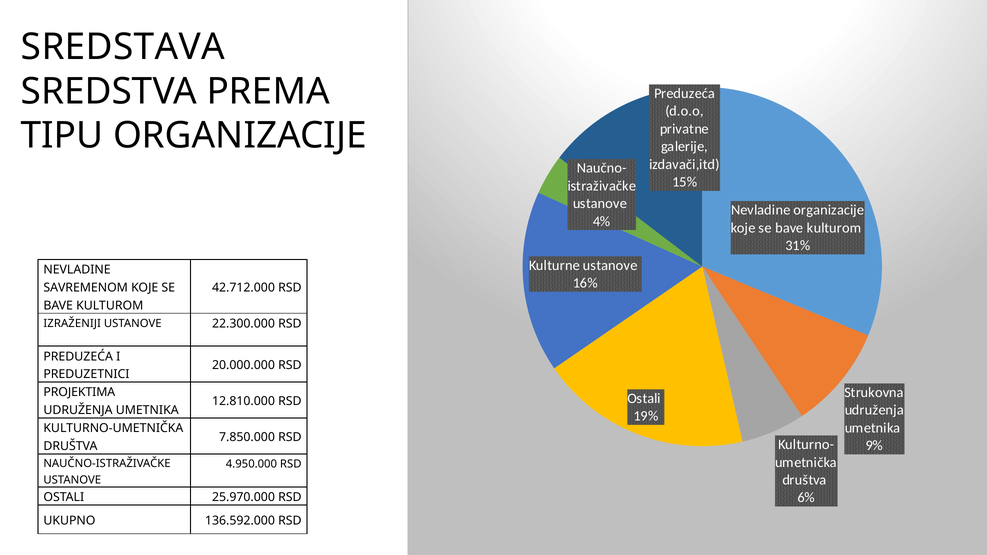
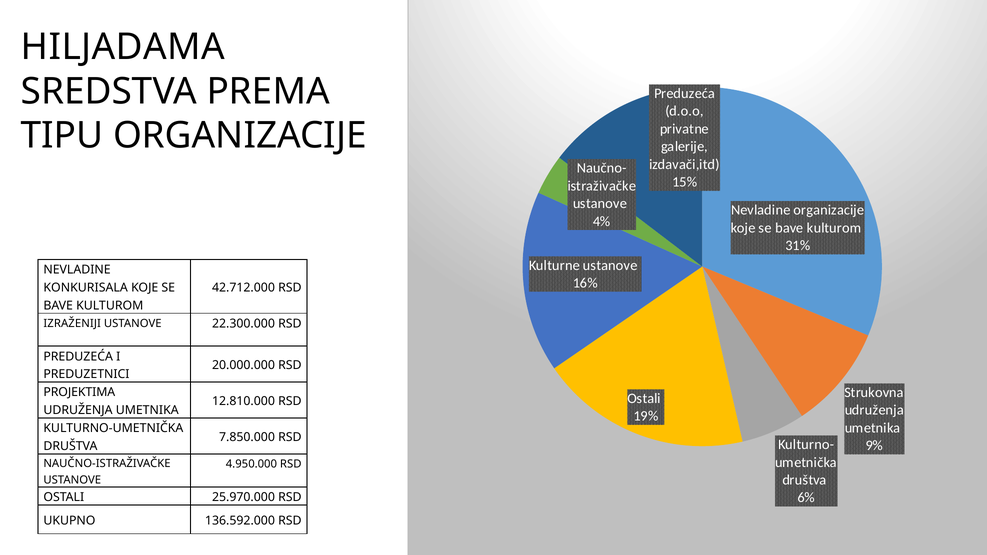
SREDSTAVA: SREDSTAVA -> HILJADAMA
SAVREMENOM: SAVREMENOM -> KONKURISALA
